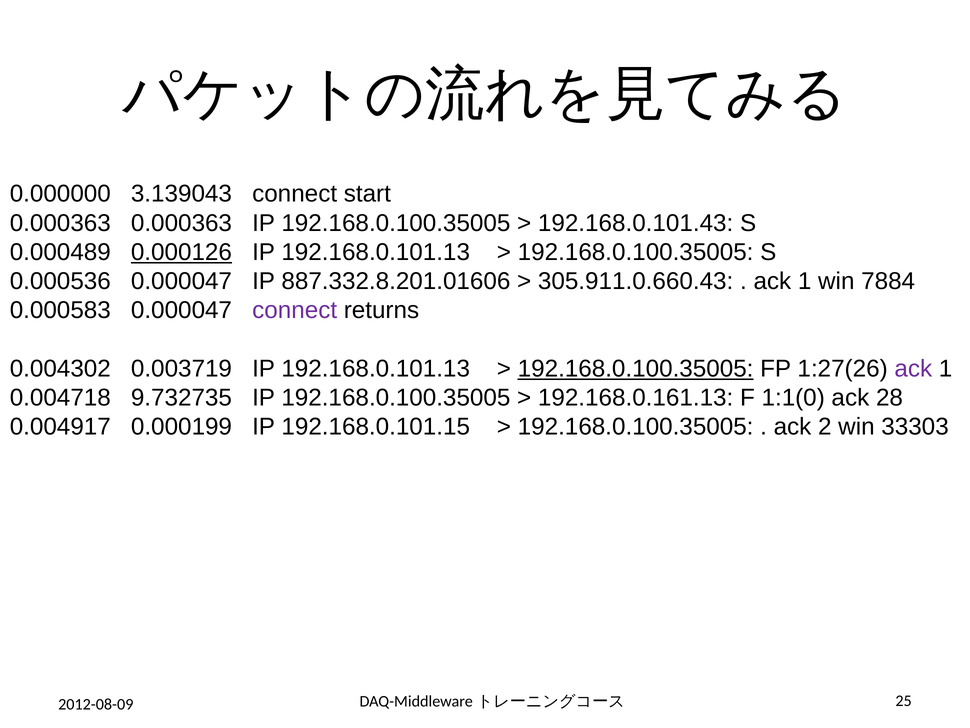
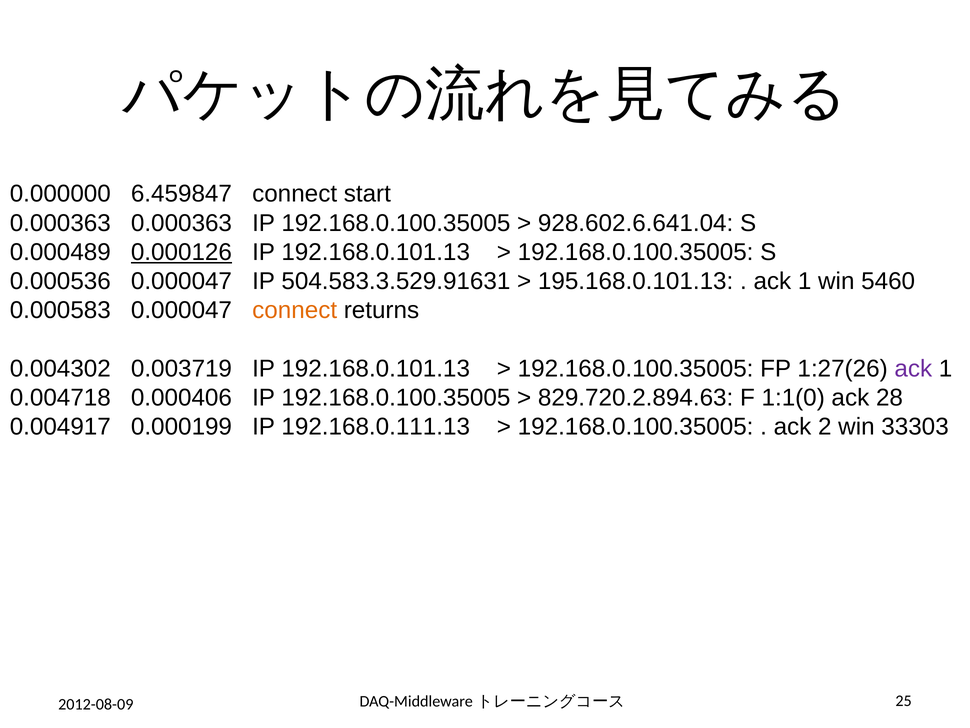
3.139043: 3.139043 -> 6.459847
192.168.0.101.43: 192.168.0.101.43 -> 928.602.6.641.04
887.332.8.201.01606: 887.332.8.201.01606 -> 504.583.3.529.91631
305.911.0.660.43: 305.911.0.660.43 -> 195.168.0.101.13
7884: 7884 -> 5460
connect at (295, 310) colour: purple -> orange
192.168.0.100.35005 at (636, 368) underline: present -> none
9.732735: 9.732735 -> 0.000406
192.168.0.161.13: 192.168.0.161.13 -> 829.720.2.894.63
192.168.0.101.15: 192.168.0.101.15 -> 192.168.0.111.13
